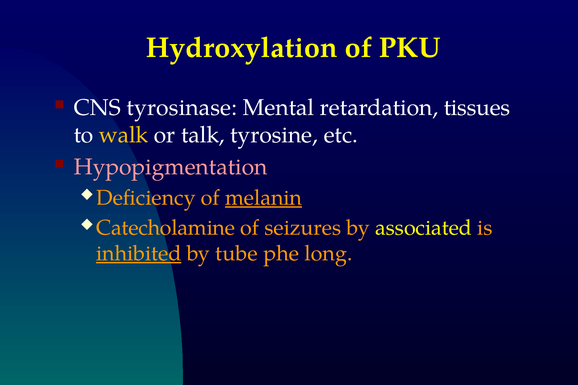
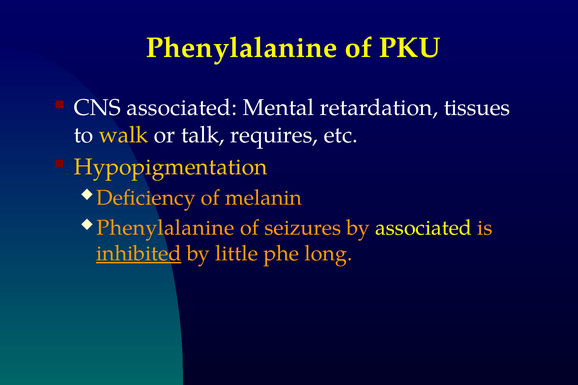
Hydroxylation at (242, 48): Hydroxylation -> Phenylalanine
CNS tyrosinase: tyrosinase -> associated
tyrosine: tyrosine -> requires
Hypopigmentation colour: pink -> yellow
melanin underline: present -> none
Catecholamine at (166, 228): Catecholamine -> Phenylalanine
tube: tube -> little
